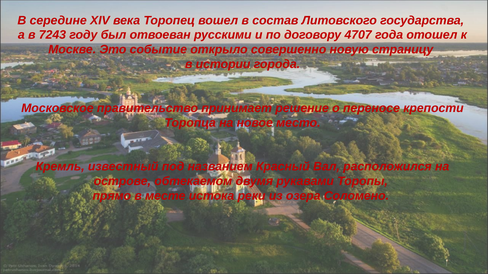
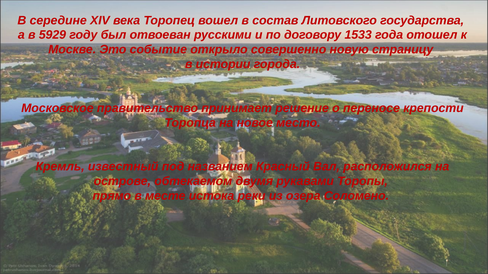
7243: 7243 -> 5929
4707: 4707 -> 1533
